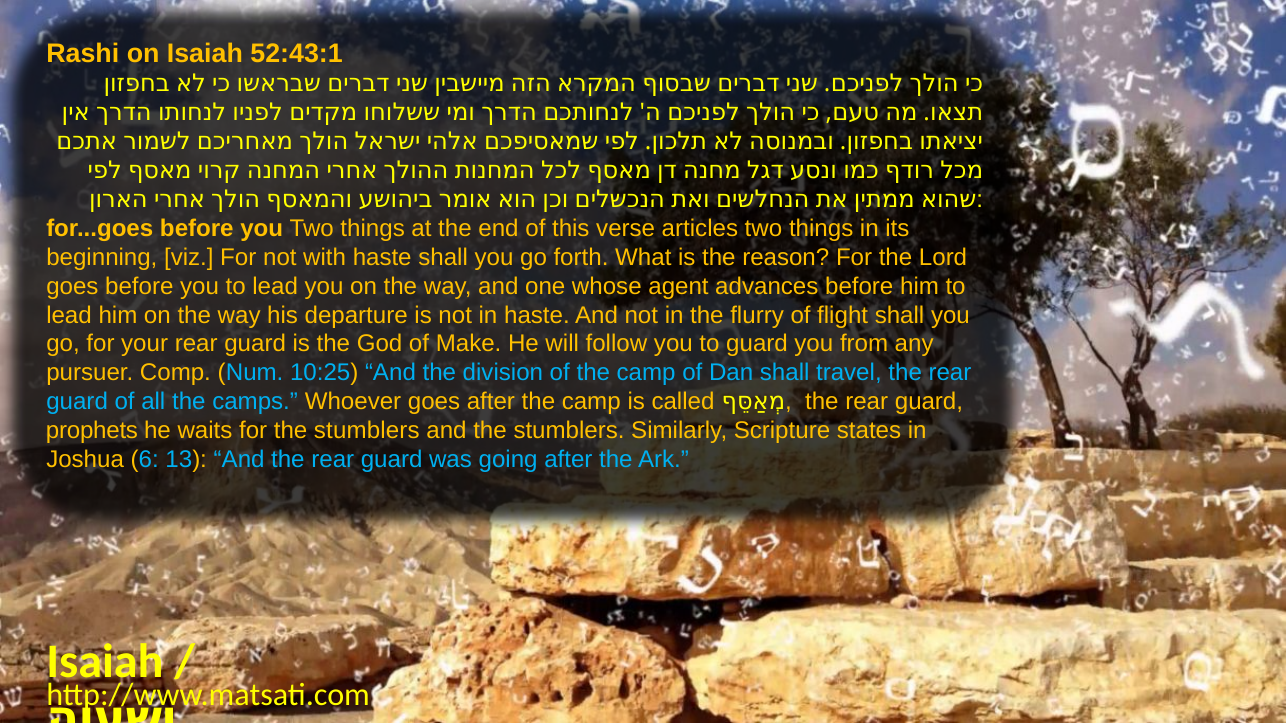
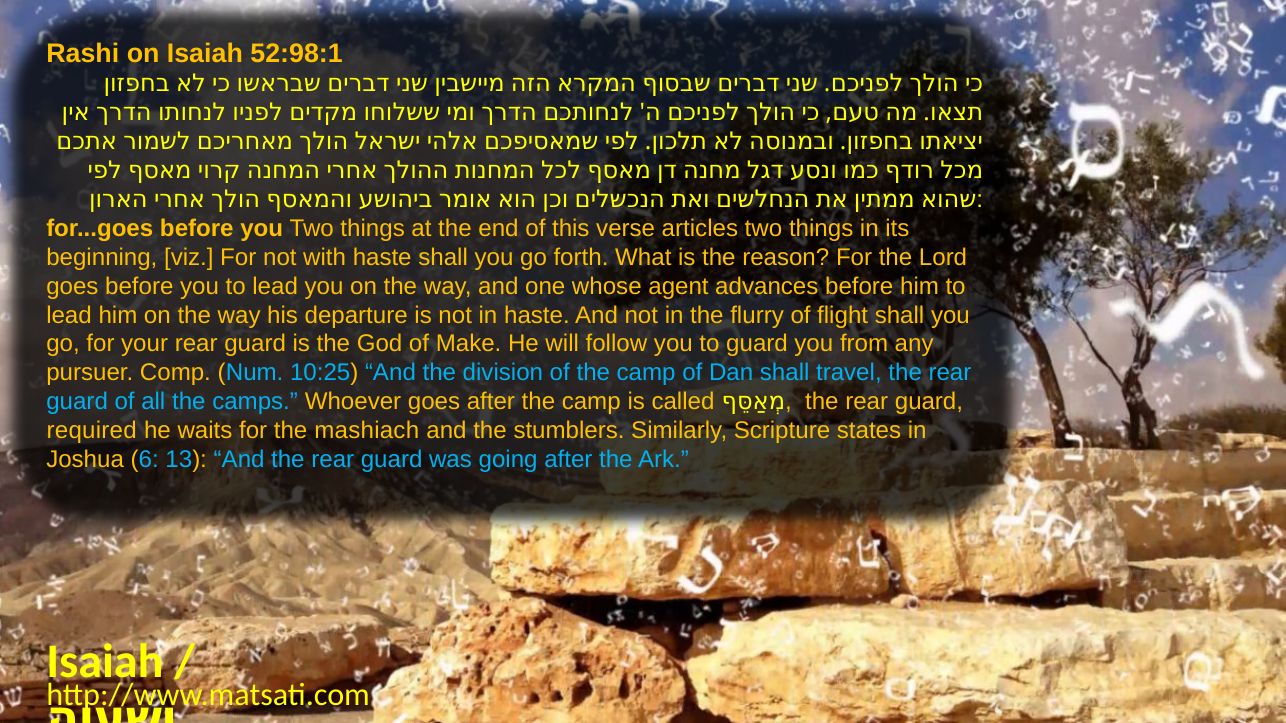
52:43:1: 52:43:1 -> 52:98:1
prophets: prophets -> required
for the stumblers: stumblers -> mashiach
